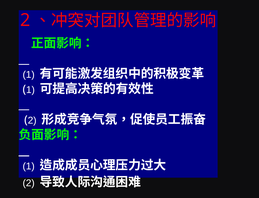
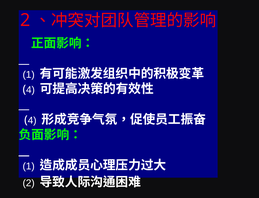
1 at (30, 90): 1 -> 4
2 at (32, 120): 2 -> 4
